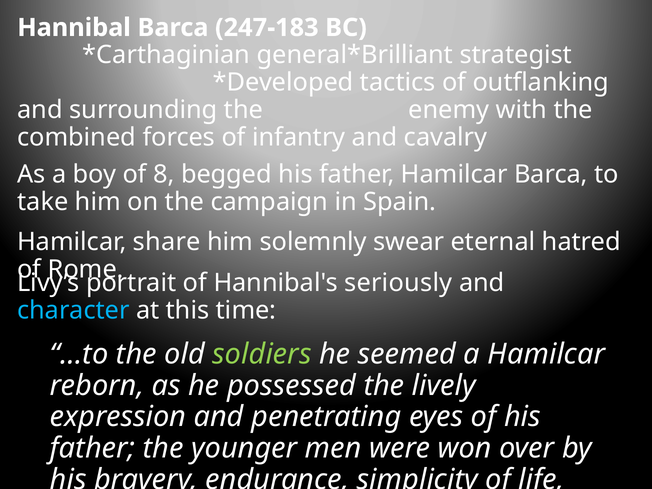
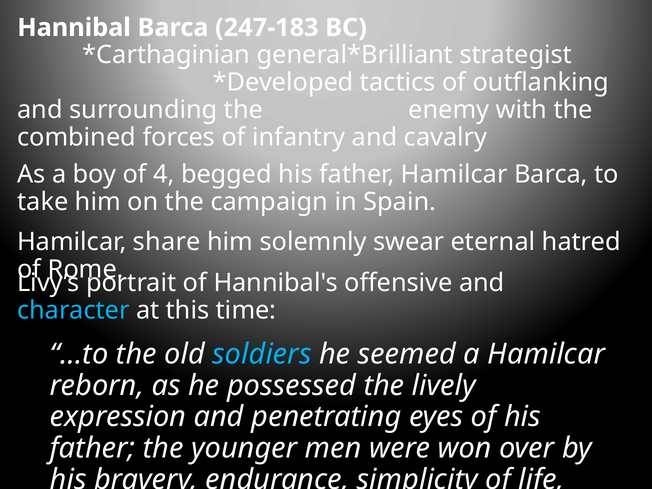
8: 8 -> 4
seriously: seriously -> offensive
soldiers colour: light green -> light blue
